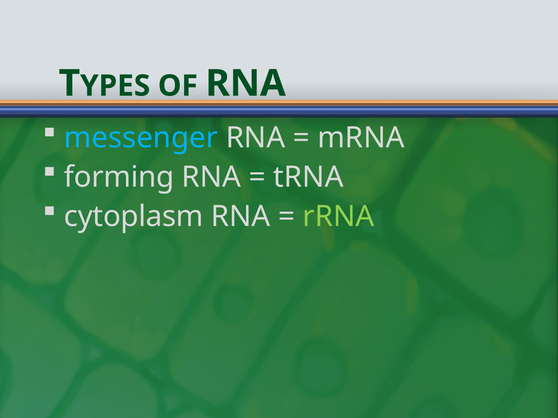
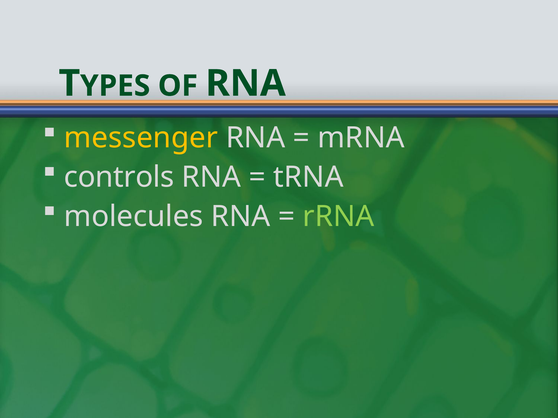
messenger colour: light blue -> yellow
forming: forming -> controls
cytoplasm: cytoplasm -> molecules
